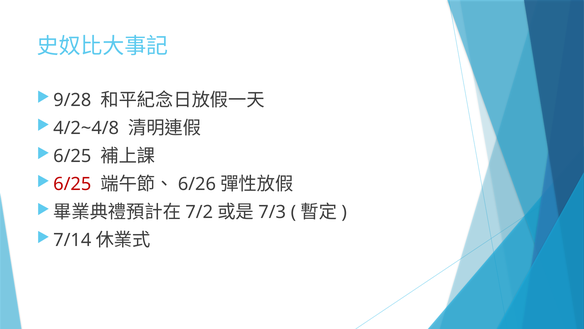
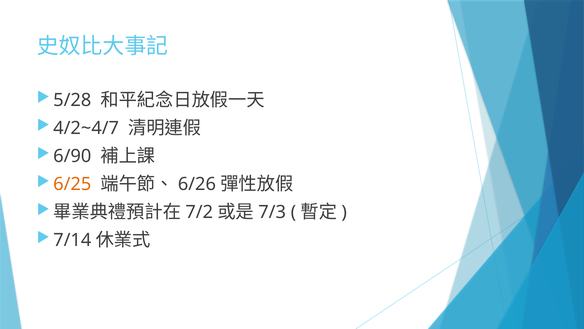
9/28: 9/28 -> 5/28
4/2~4/8: 4/2~4/8 -> 4/2~4/7
6/25 at (72, 156): 6/25 -> 6/90
6/25 at (72, 184) colour: red -> orange
